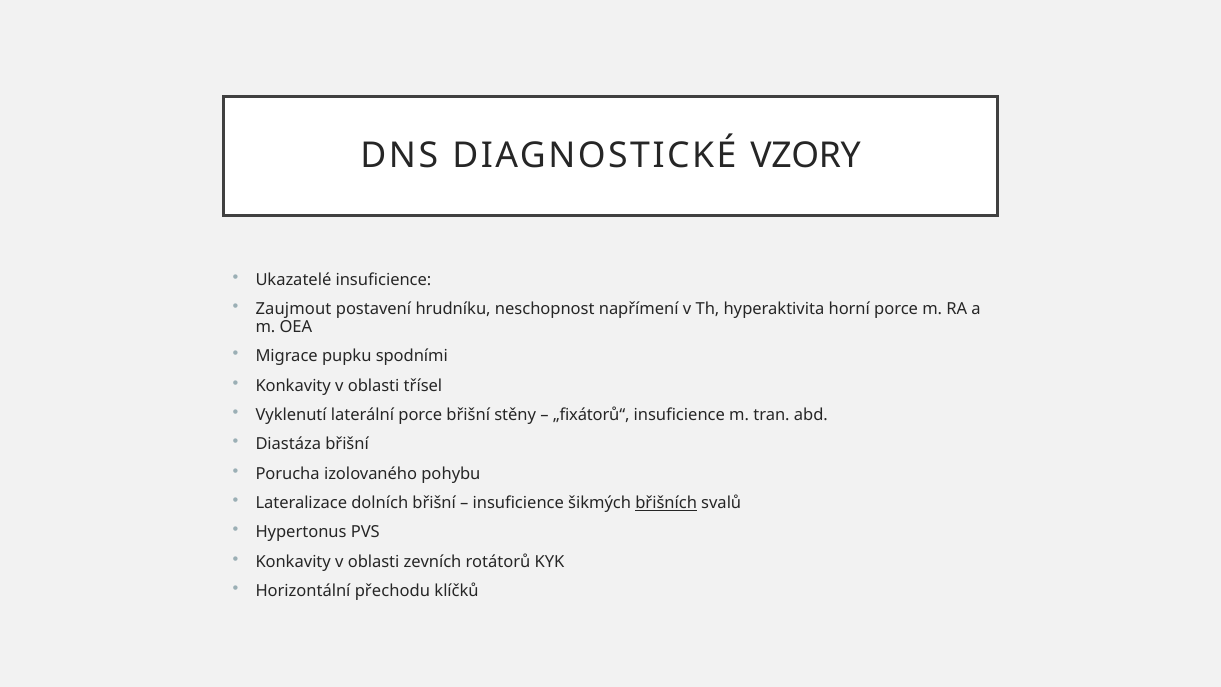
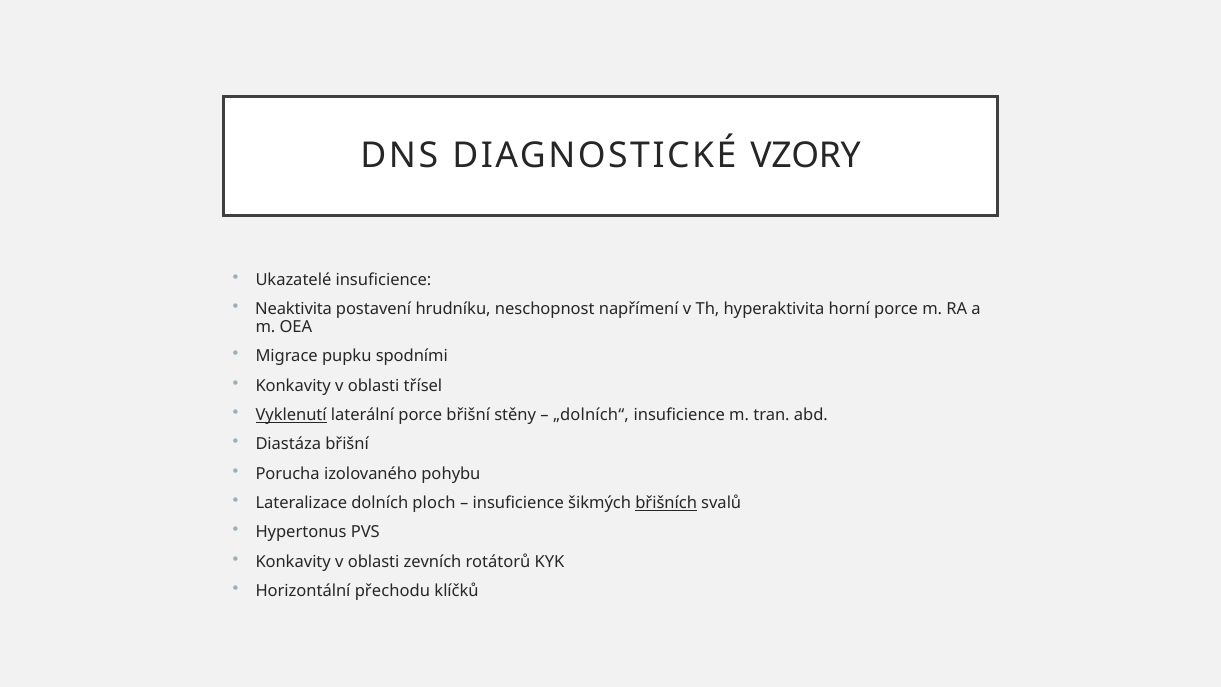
Zaujmout: Zaujmout -> Neaktivita
Vyklenutí underline: none -> present
„fixátorů“: „fixátorů“ -> „dolních“
dolních břišní: břišní -> ploch
